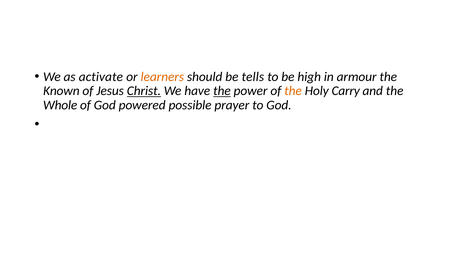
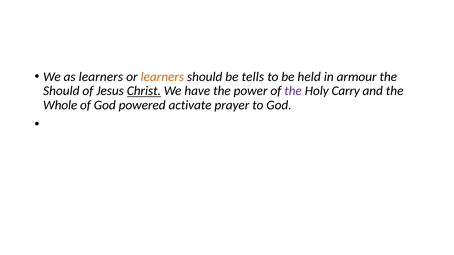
as activate: activate -> learners
high: high -> held
Known at (61, 91): Known -> Should
the at (222, 91) underline: present -> none
the at (293, 91) colour: orange -> purple
possible: possible -> activate
